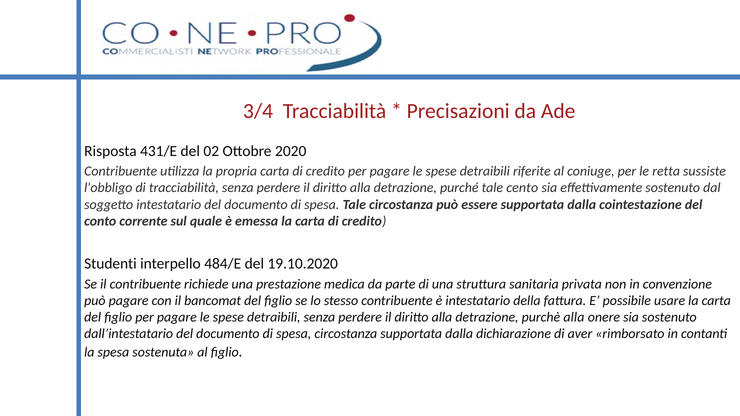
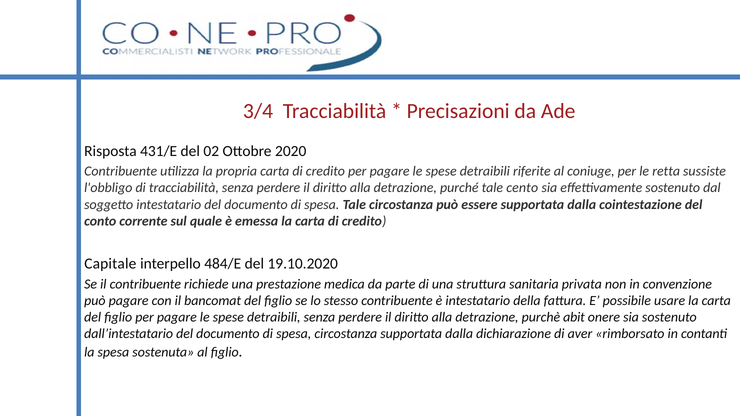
Studenti: Studenti -> Capitale
purchè alla: alla -> abit
